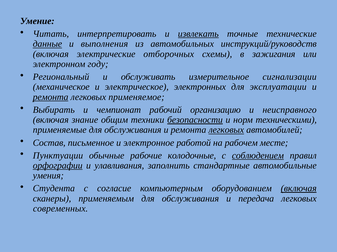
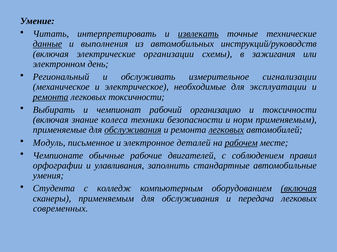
отборочных: отборочных -> организации
году: году -> день
электронных: электронных -> необходимые
легковых применяемое: применяемое -> токсичности
и неисправного: неисправного -> токсичности
общим: общим -> колеса
безопасности underline: present -> none
норм техническими: техническими -> применяемым
обслуживания at (133, 130) underline: none -> present
Состав: Состав -> Модуль
работой: работой -> деталей
рабочем underline: none -> present
Пунктуации: Пунктуации -> Чемпионате
колодочные: колодочные -> двигателей
соблюдением underline: present -> none
орфографии underline: present -> none
согласие: согласие -> колледж
